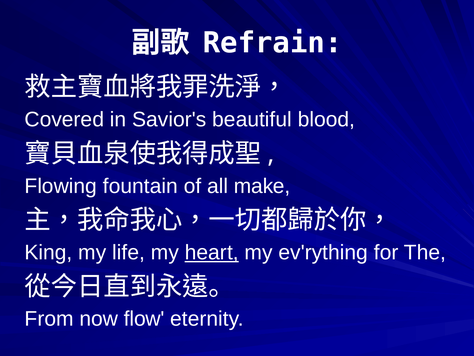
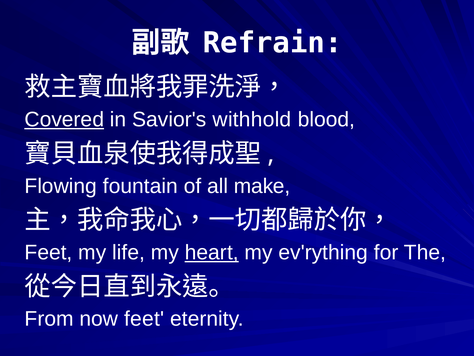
Covered underline: none -> present
beautiful: beautiful -> withhold
King at (48, 252): King -> Feet
now flow: flow -> feet
